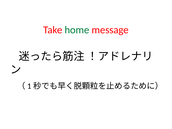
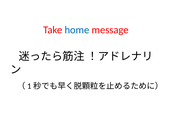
home colour: green -> blue
